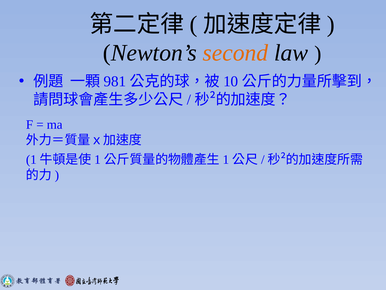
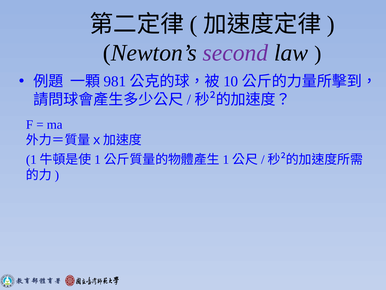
second colour: orange -> purple
